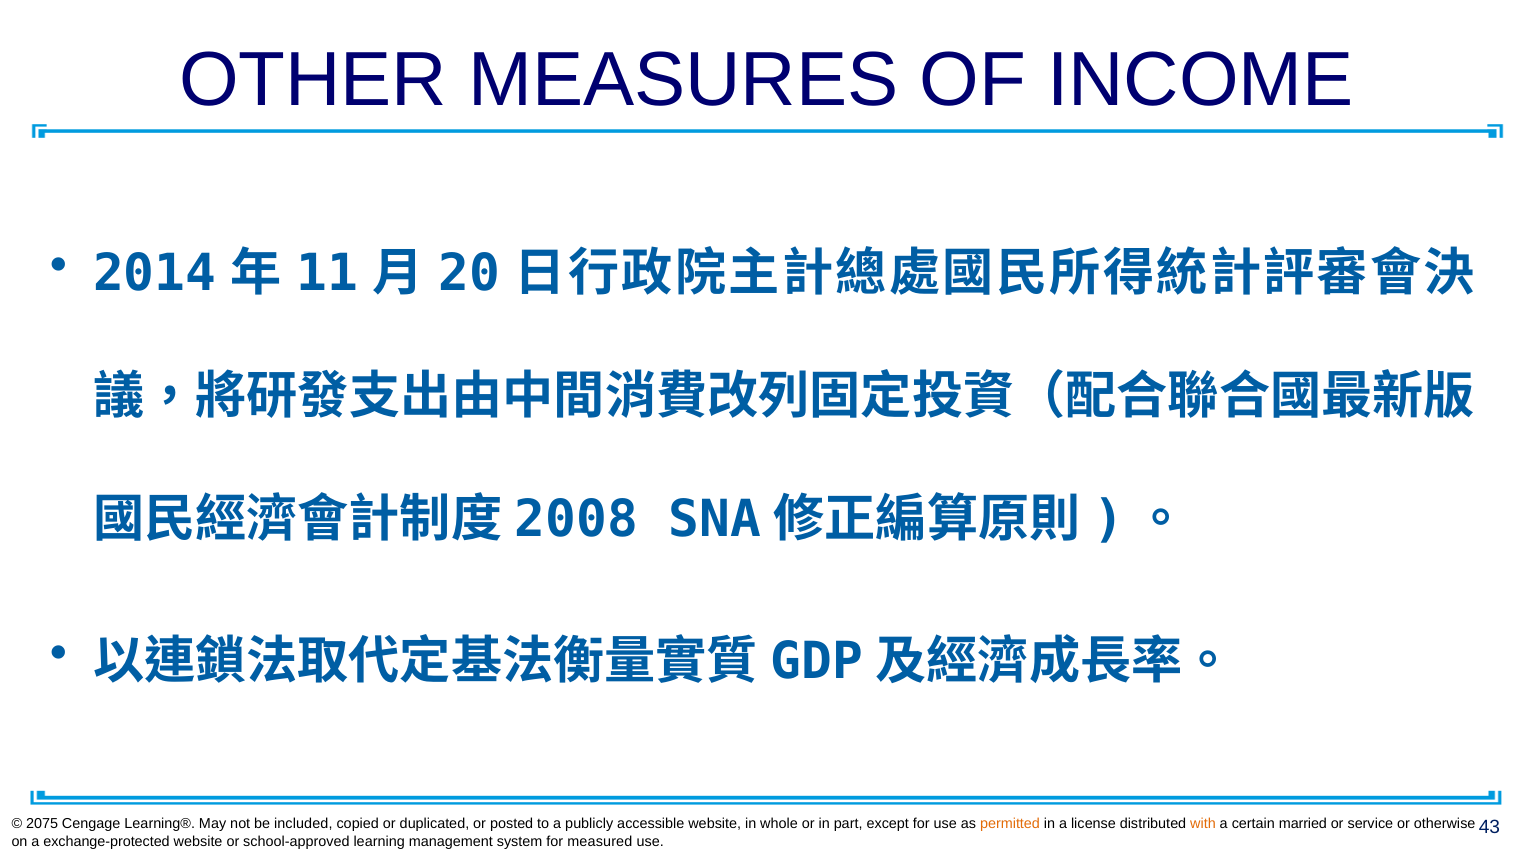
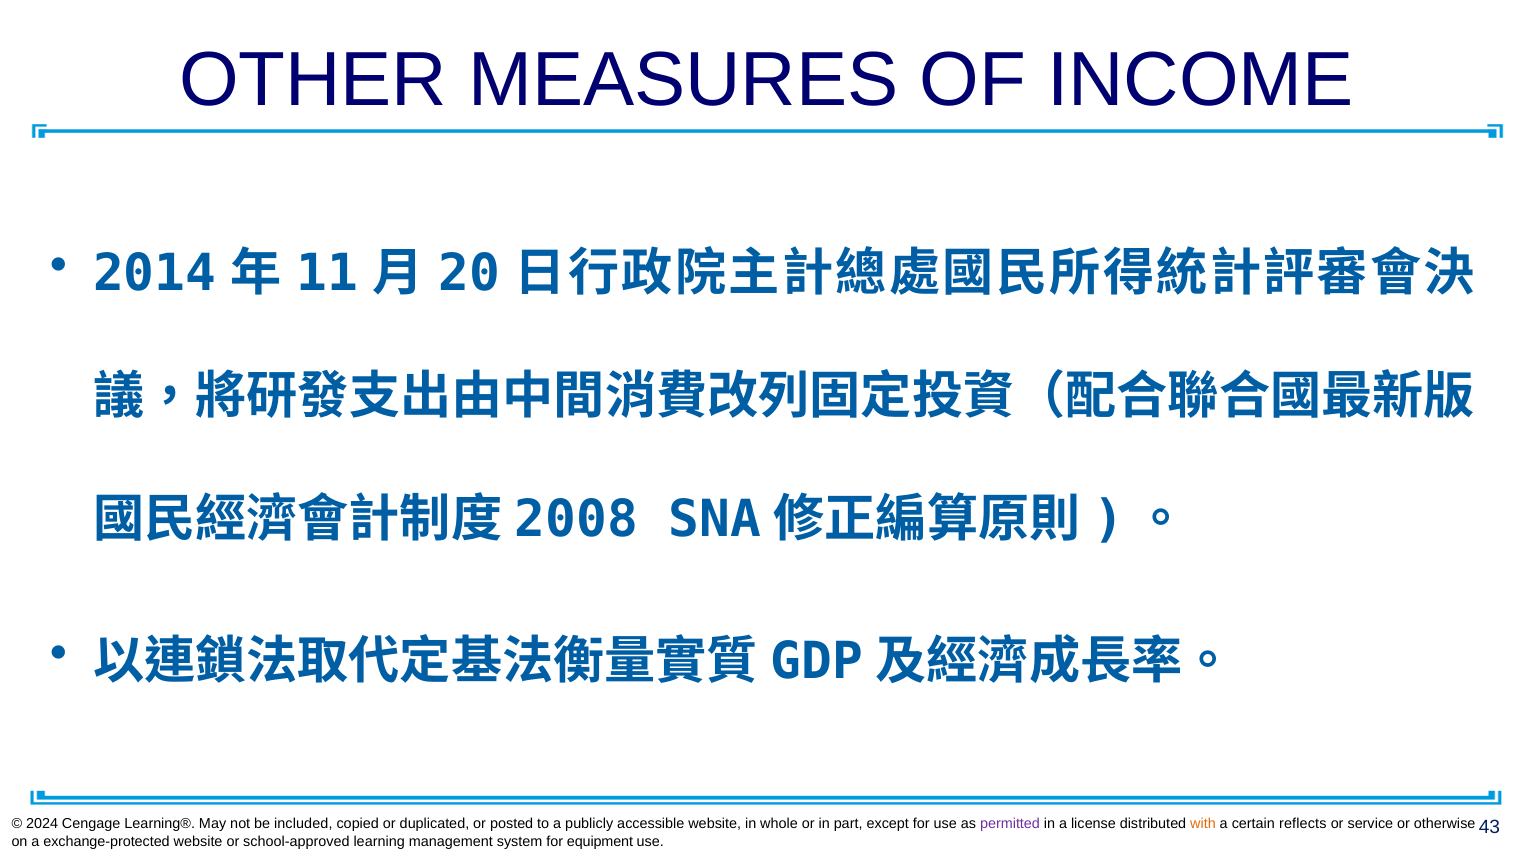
2075: 2075 -> 2024
permitted colour: orange -> purple
married: married -> reflects
measured: measured -> equipment
